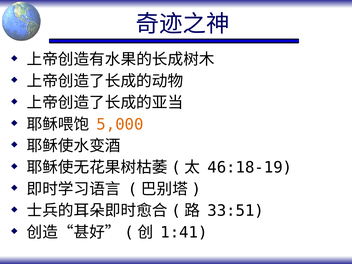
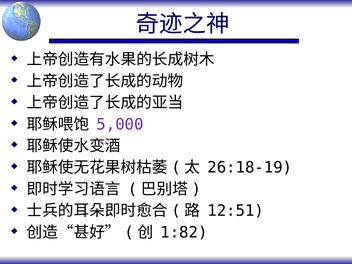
5,000 colour: orange -> purple
46:18-19: 46:18-19 -> 26:18-19
33:51: 33:51 -> 12:51
1:41: 1:41 -> 1:82
